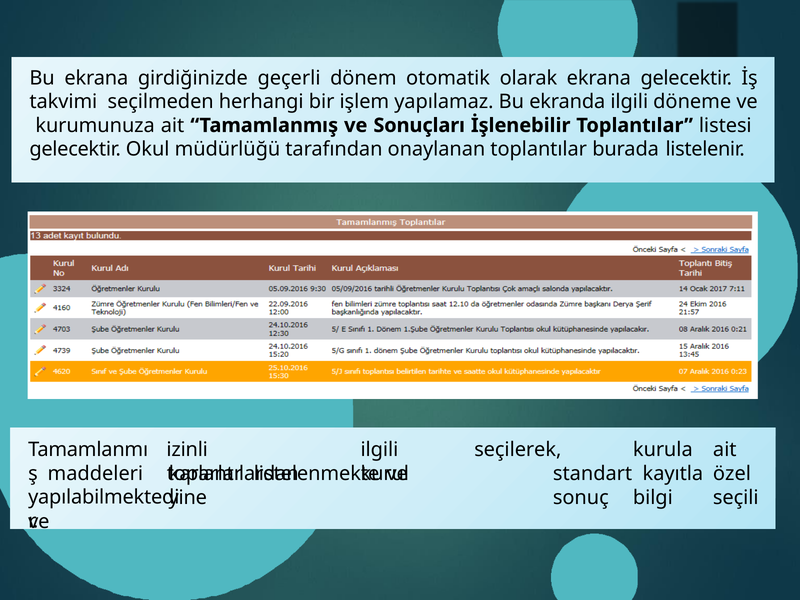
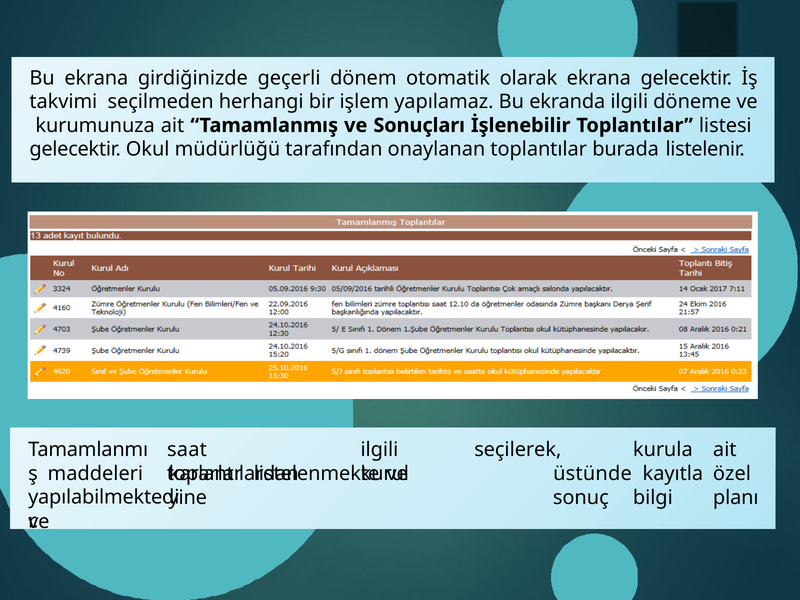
izinli: izinli -> saat
standart: standart -> üstünde
seçili: seçili -> planı
